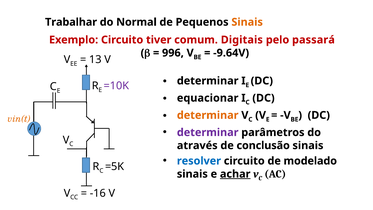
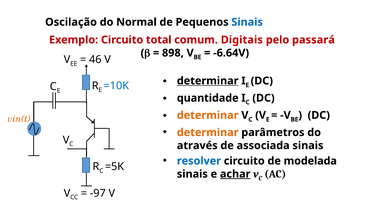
Trabalhar: Trabalhar -> Oscilação
Sinais at (247, 22) colour: orange -> blue
tiver: tiver -> total
996: 996 -> 898
-9.64V: -9.64V -> -6.64V
13: 13 -> 46
determinar at (208, 81) underline: none -> present
=10K colour: purple -> blue
equacionar: equacionar -> quantidade
determinar at (208, 132) colour: purple -> orange
conclusão: conclusão -> associada
modelado: modelado -> modelada
-16: -16 -> -97
